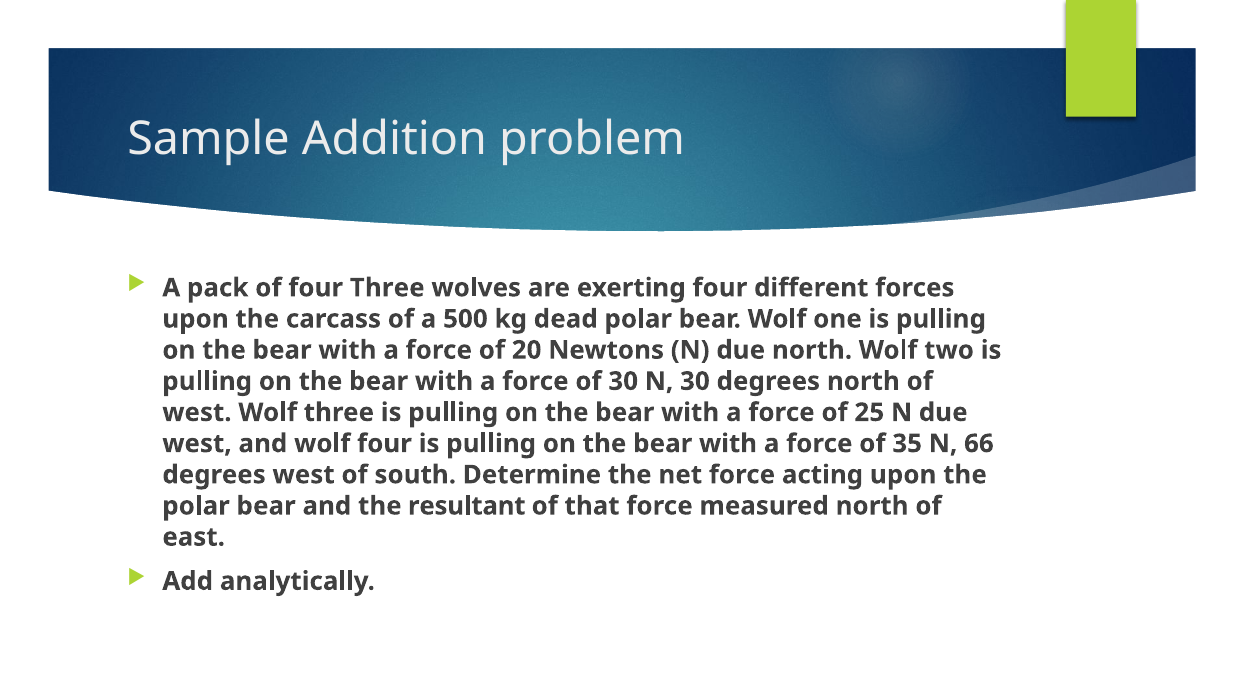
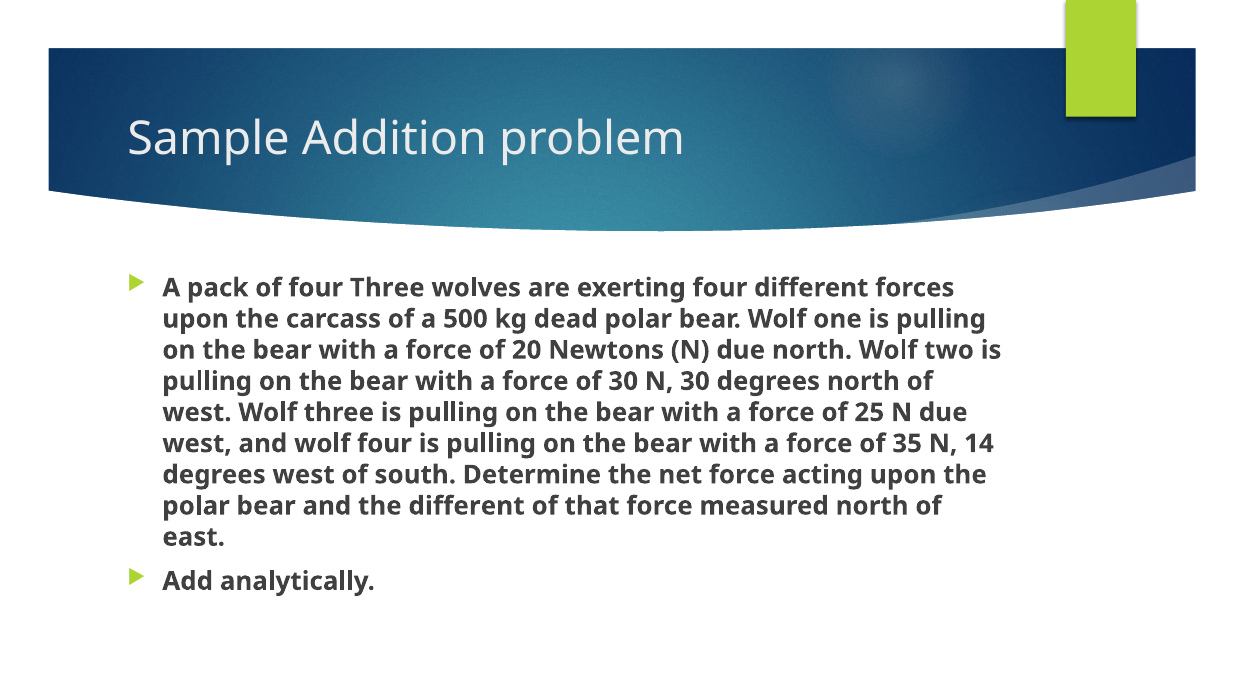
66: 66 -> 14
the resultant: resultant -> different
